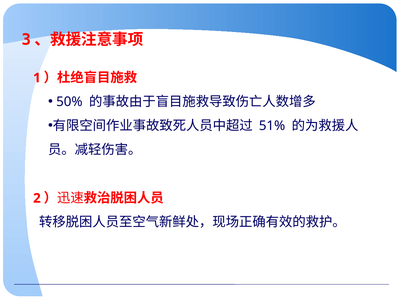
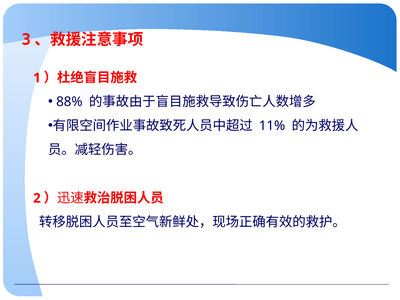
50%: 50% -> 88%
51%: 51% -> 11%
